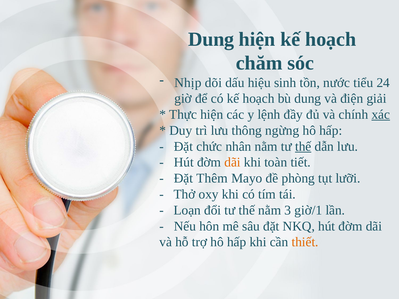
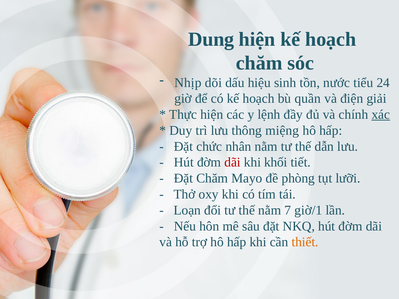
bù dung: dung -> quần
ngừng: ngừng -> miệng
thế at (303, 147) underline: present -> none
dãi at (232, 162) colour: orange -> red
toàn: toàn -> khối
Đặt Thêm: Thêm -> Chăm
3: 3 -> 7
